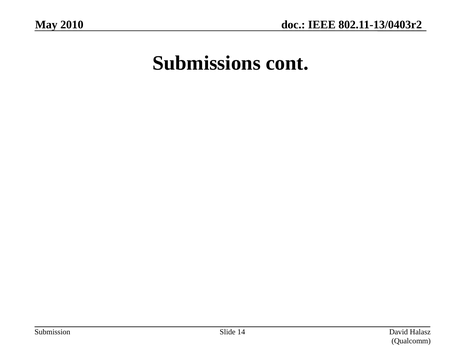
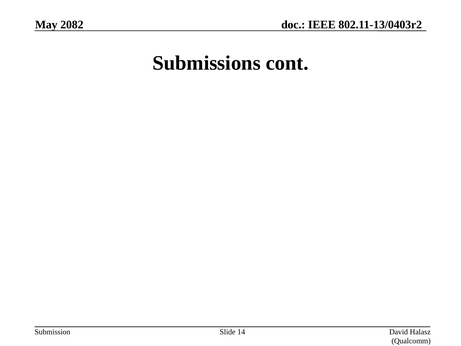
2010: 2010 -> 2082
